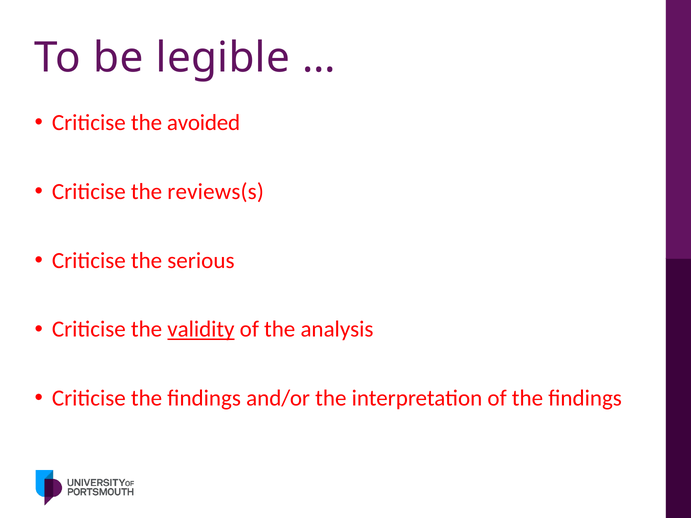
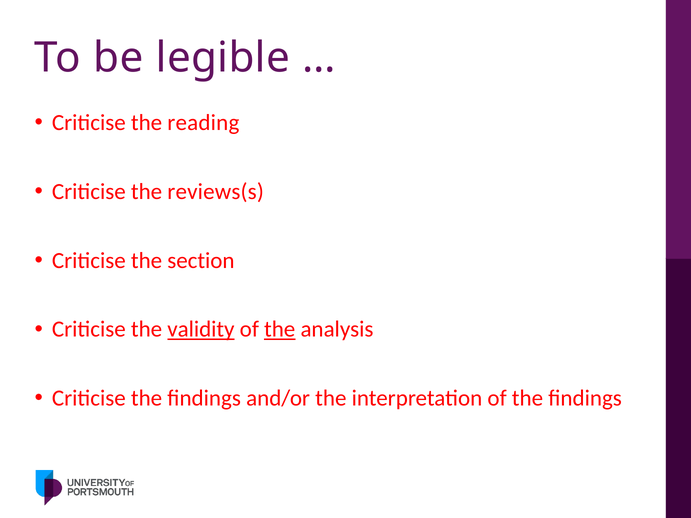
avoided: avoided -> reading
serious: serious -> section
the at (280, 330) underline: none -> present
